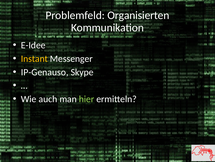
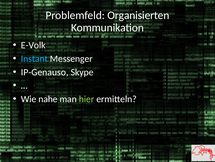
E-Idee: E-Idee -> E-Volk
Instant colour: yellow -> light blue
auch: auch -> nahe
